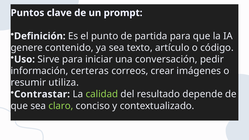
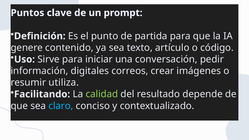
certeras: certeras -> digitales
Contrastar: Contrastar -> Facilitando
claro colour: light green -> light blue
